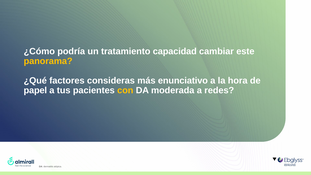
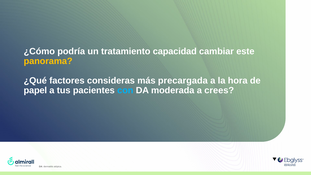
enunciativo: enunciativo -> precargada
con colour: yellow -> light blue
redes: redes -> crees
